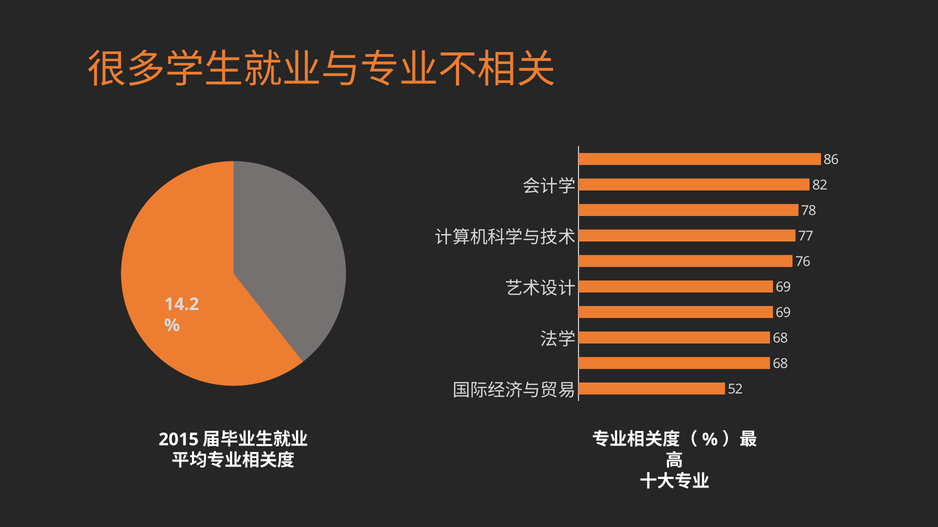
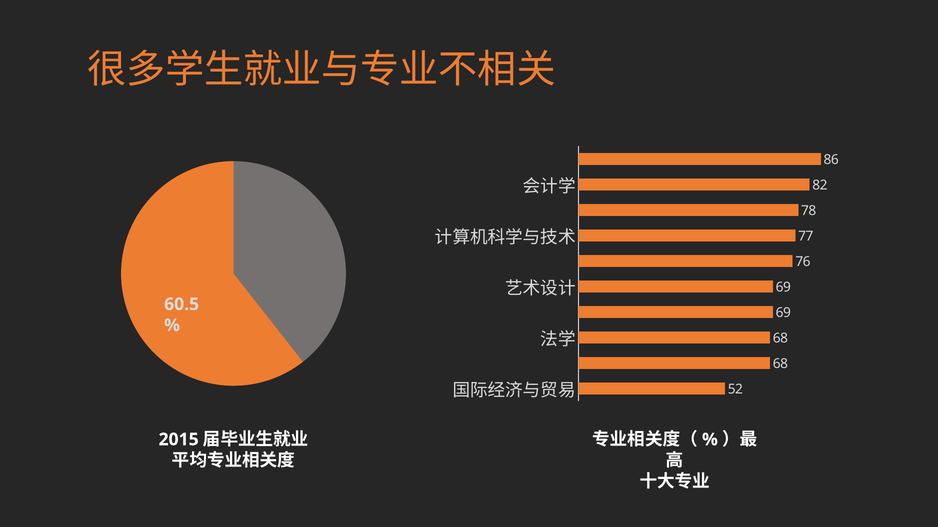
14.2: 14.2 -> 60.5
